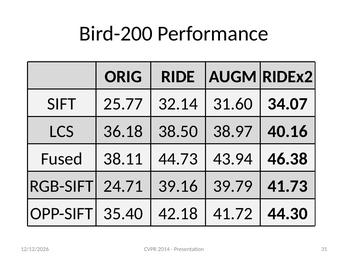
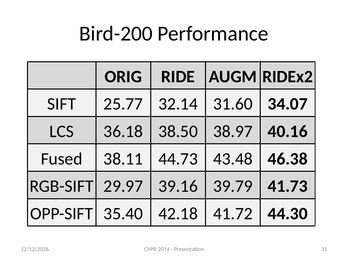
43.94: 43.94 -> 43.48
24.71: 24.71 -> 29.97
